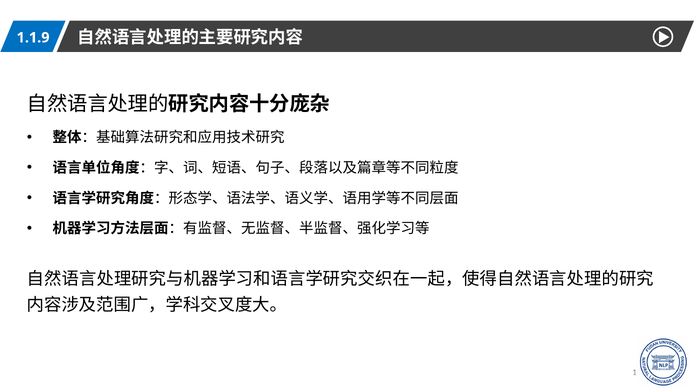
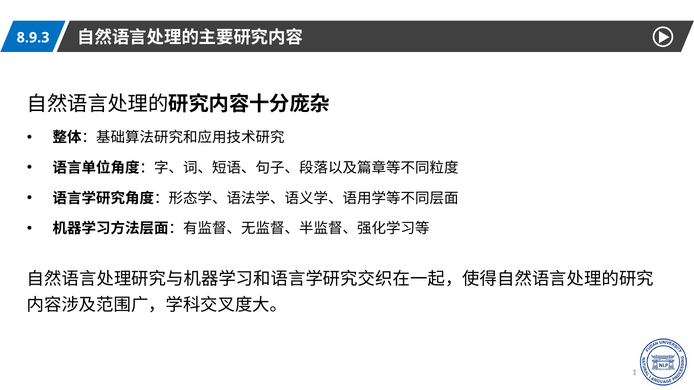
1.1.9: 1.1.9 -> 8.9.3
